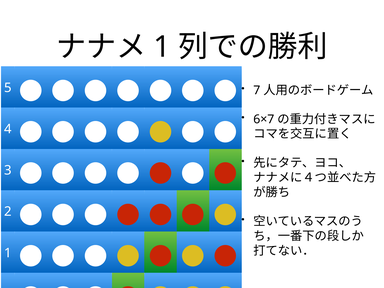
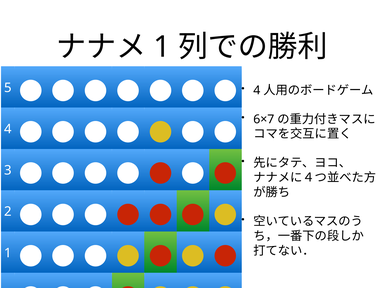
7 at (257, 90): 7 -> 4
